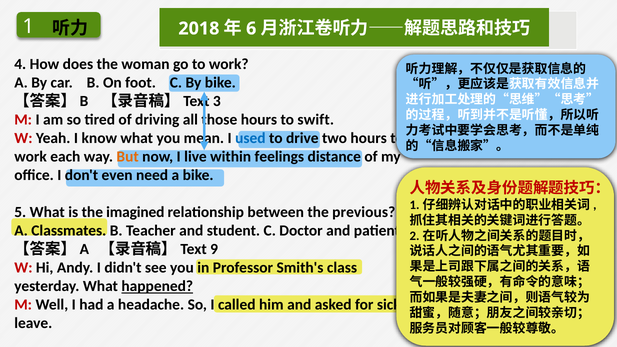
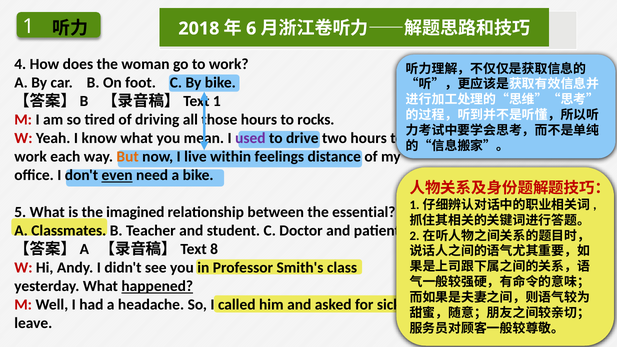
3 at (217, 101): 3 -> 1
swift: swift -> rocks
used colour: blue -> purple
even underline: none -> present
previous: previous -> essential
9: 9 -> 8
